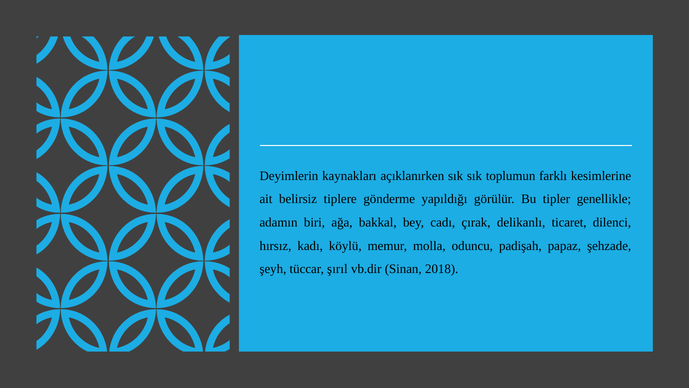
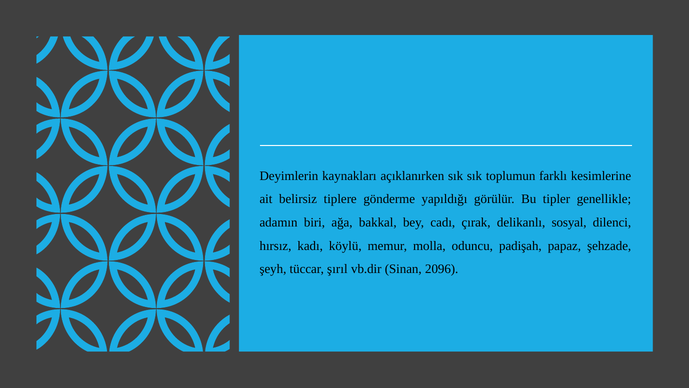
ticaret: ticaret -> sosyal
2018: 2018 -> 2096
